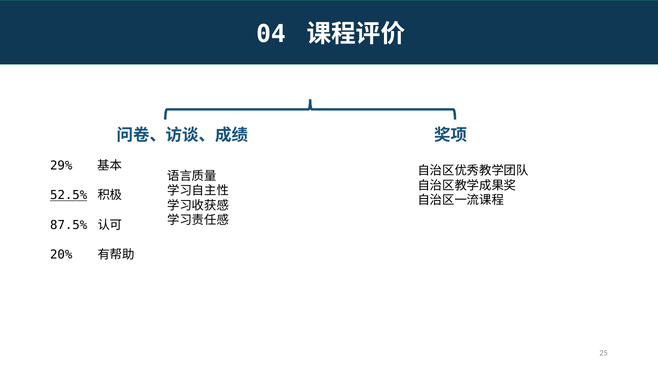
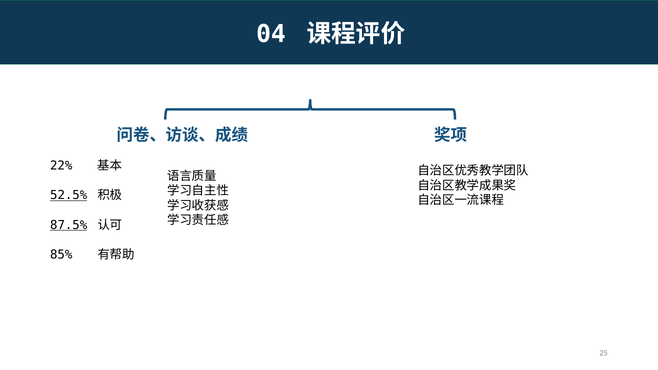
29%: 29% -> 22%
87.5% underline: none -> present
20%: 20% -> 85%
